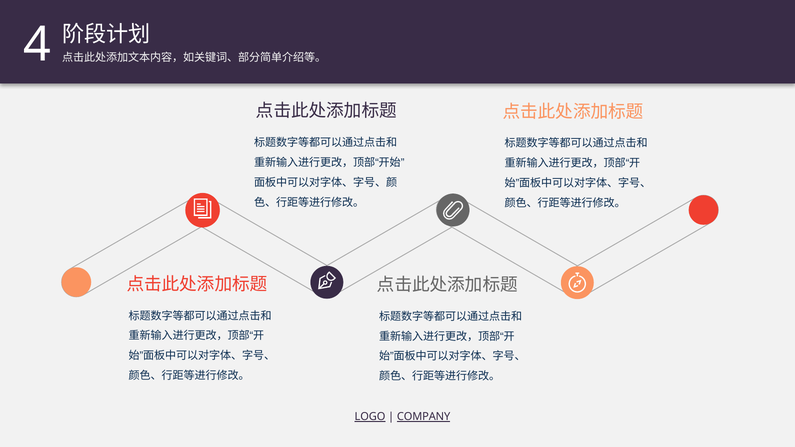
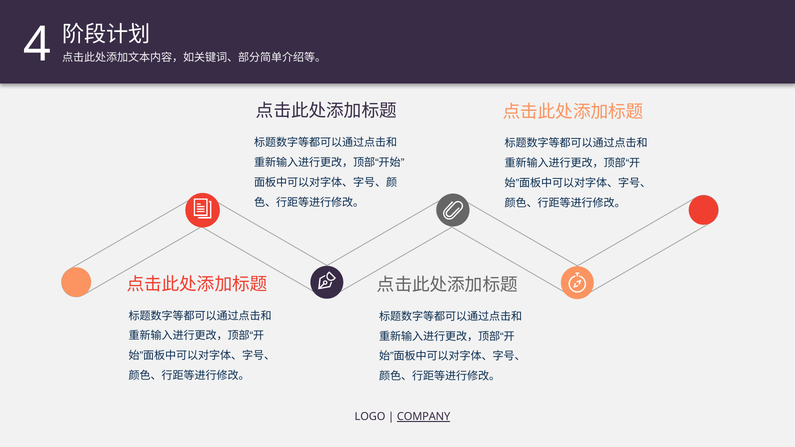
LOGO underline: present -> none
